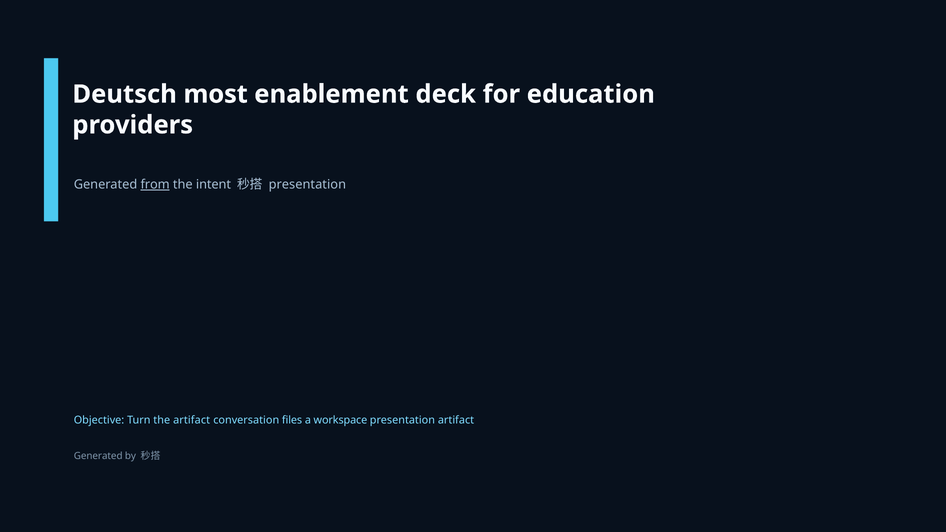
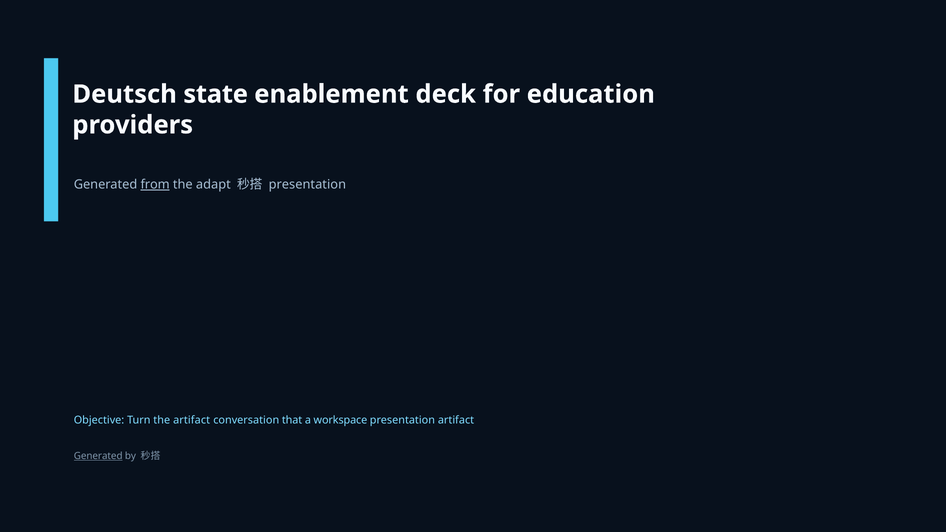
most: most -> state
intent: intent -> adapt
files: files -> that
Generated at (98, 456) underline: none -> present
